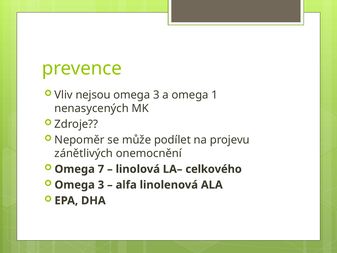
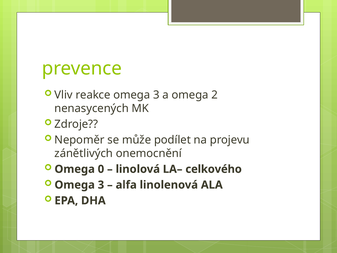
nejsou: nejsou -> reakce
1: 1 -> 2
7: 7 -> 0
